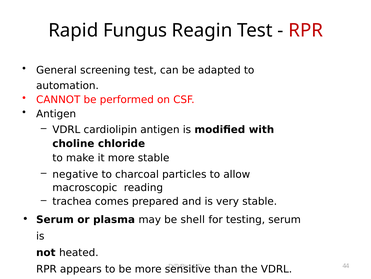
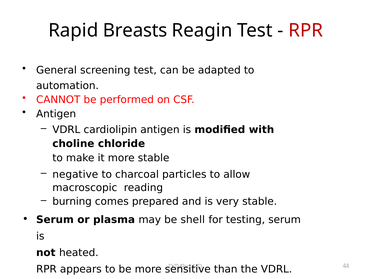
Fungus: Fungus -> Breasts
trachea: trachea -> burning
